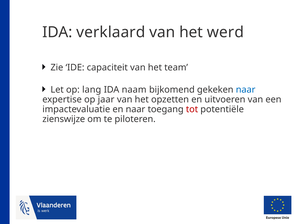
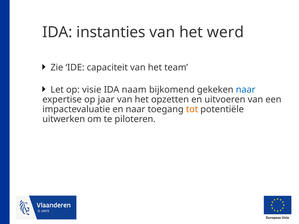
verklaard: verklaard -> instanties
lang: lang -> visie
tot colour: red -> orange
zienswijze: zienswijze -> uitwerken
